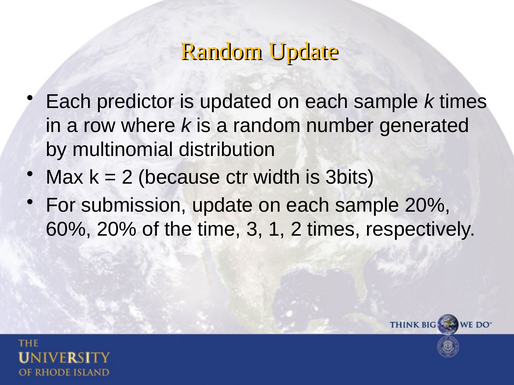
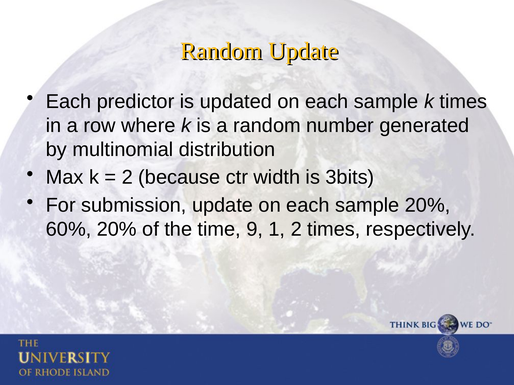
3: 3 -> 9
